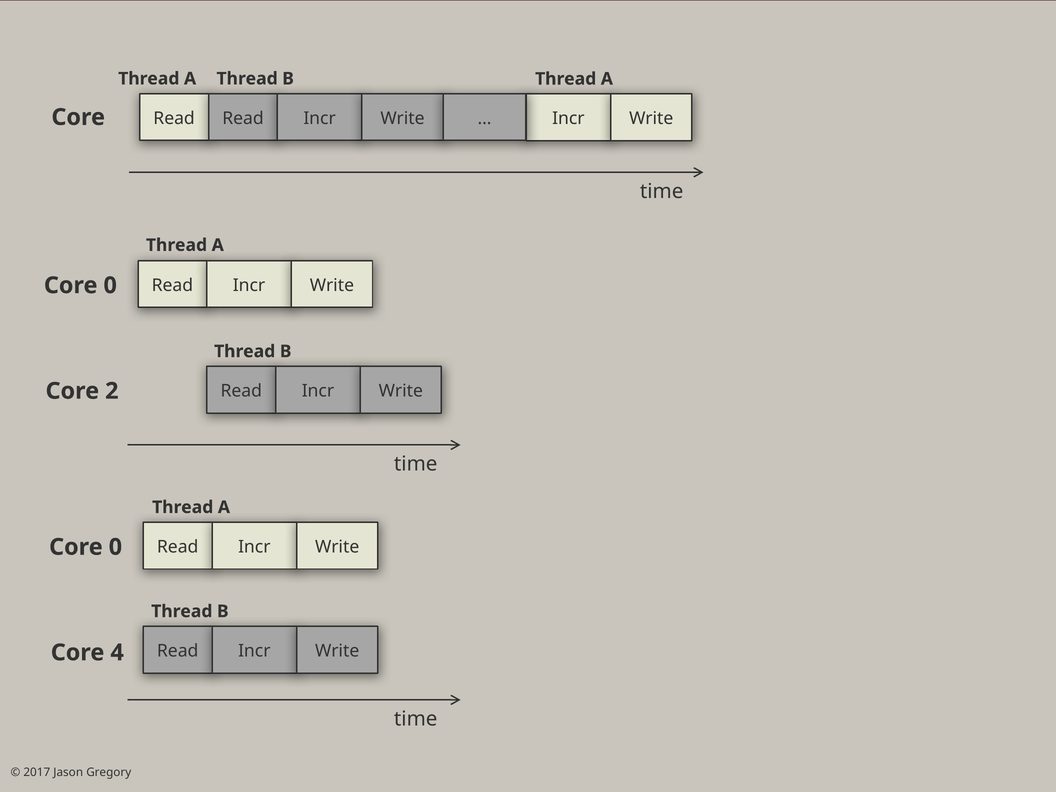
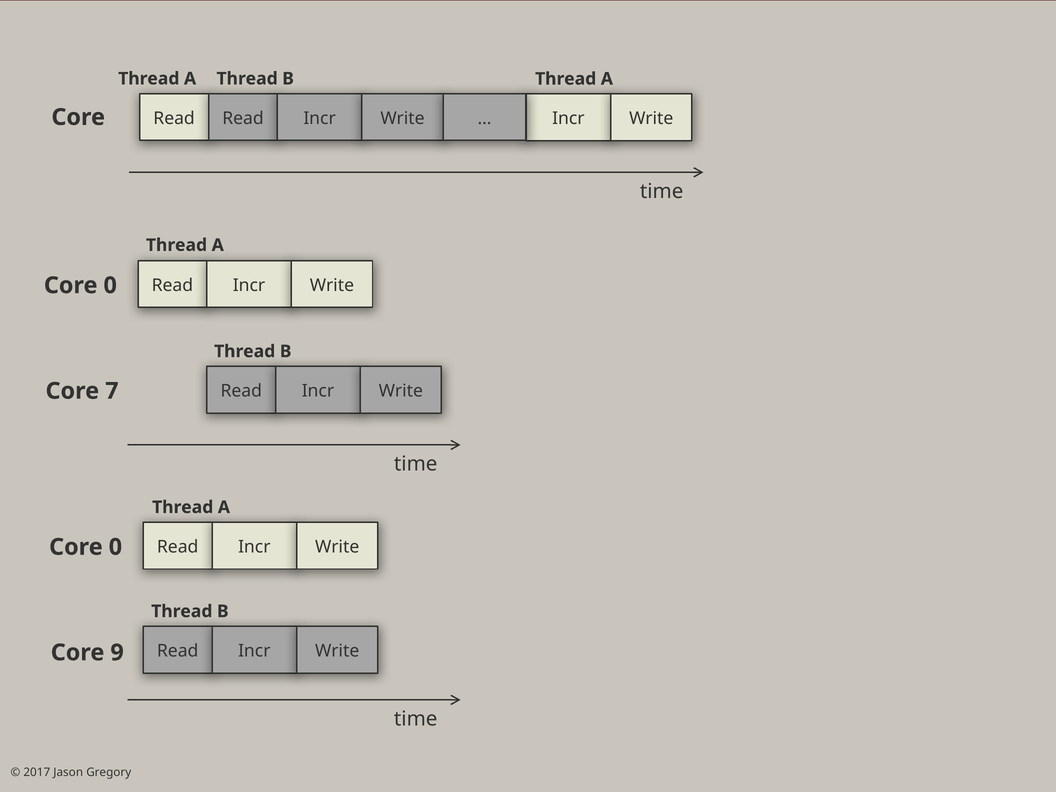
2: 2 -> 7
4: 4 -> 9
